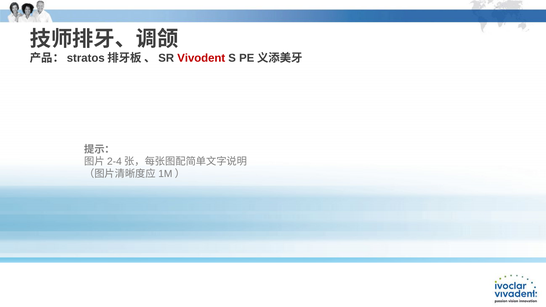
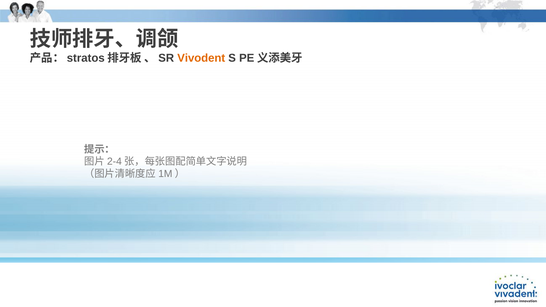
Vivodent colour: red -> orange
